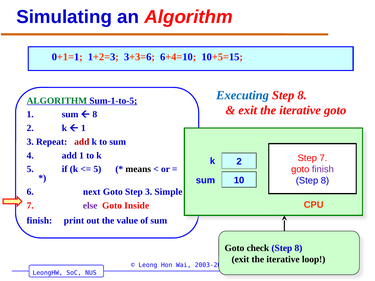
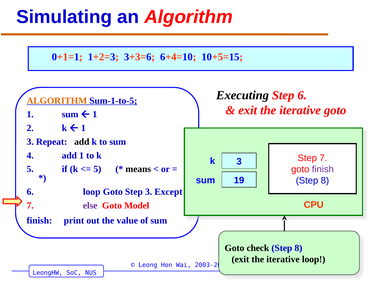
Executing colour: blue -> black
8 at (302, 95): 8 -> 6
ALGORITHM at (57, 101) colour: green -> orange
8 at (95, 114): 8 -> 1
add at (82, 142) colour: red -> black
k 2: 2 -> 3
10: 10 -> 19
6 next: next -> loop
Simple: Simple -> Except
Inside: Inside -> Model
